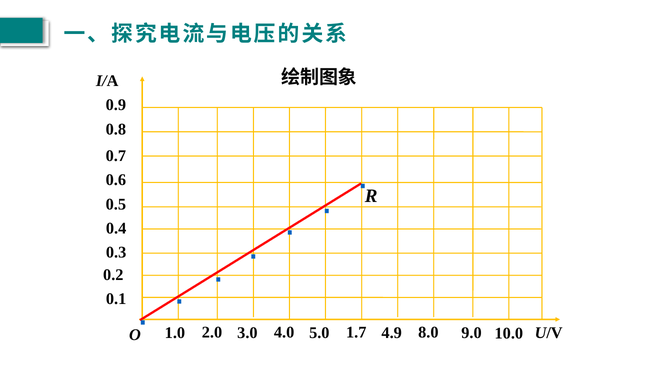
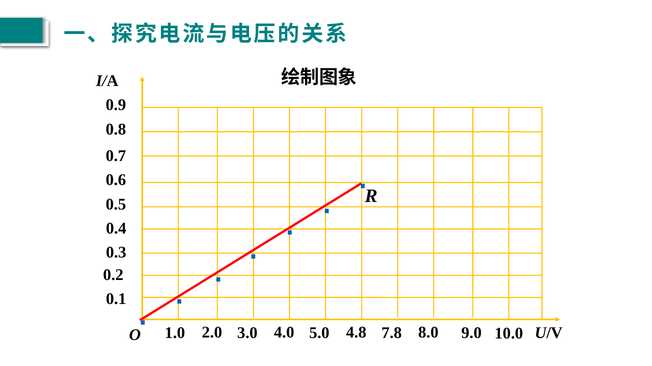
4.9: 4.9 -> 7.8
1.7: 1.7 -> 4.8
